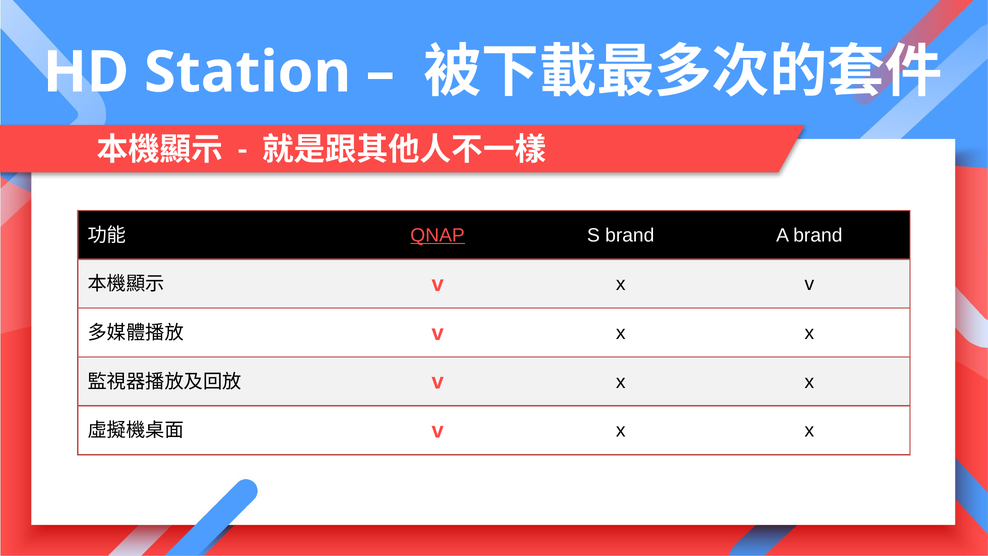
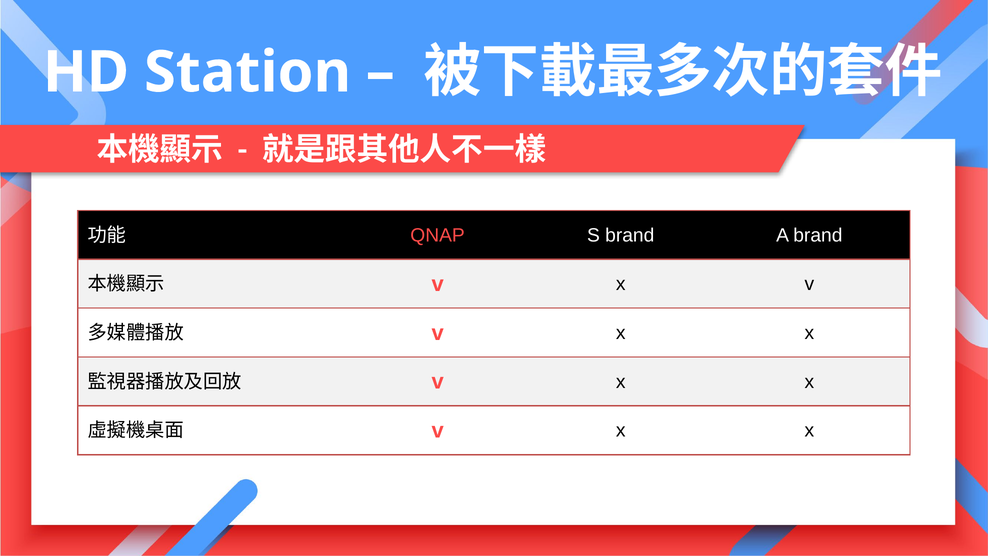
QNAP underline: present -> none
